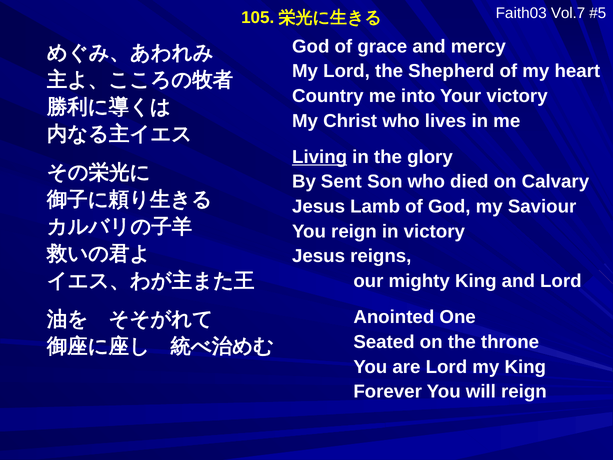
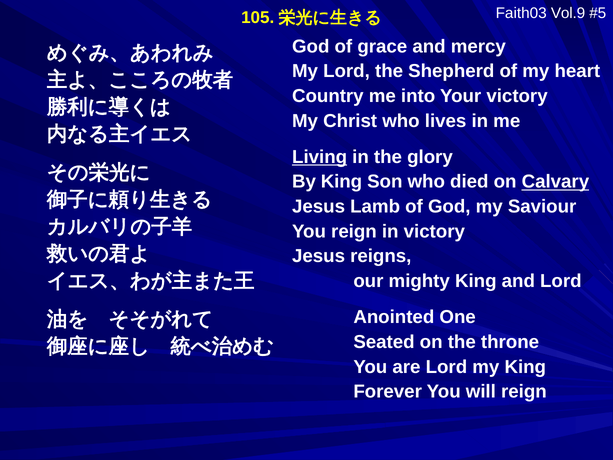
Vol.7: Vol.7 -> Vol.9
By Sent: Sent -> King
Calvary underline: none -> present
